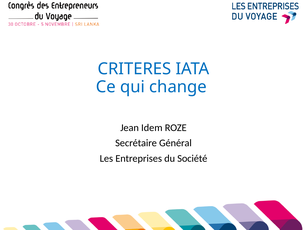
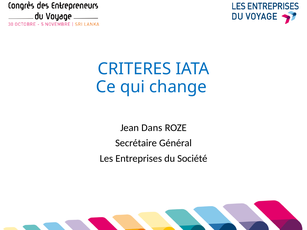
Idem: Idem -> Dans
